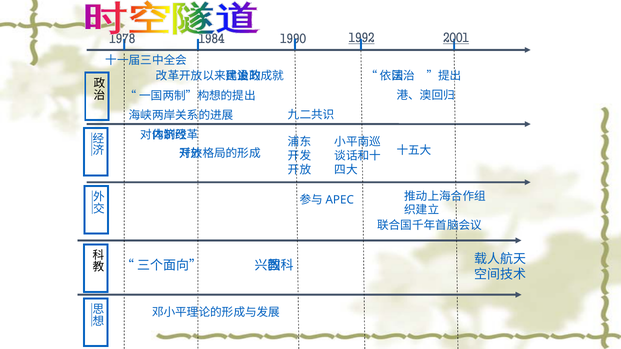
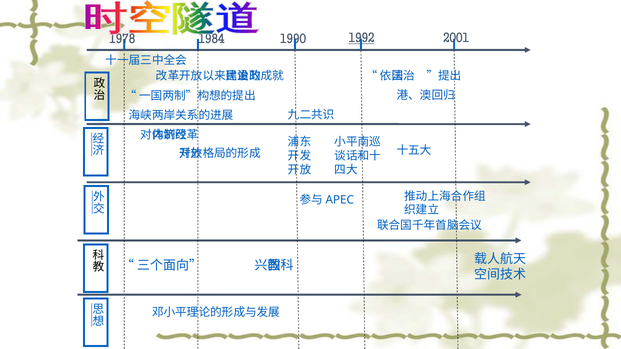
2001 underline: present -> none
